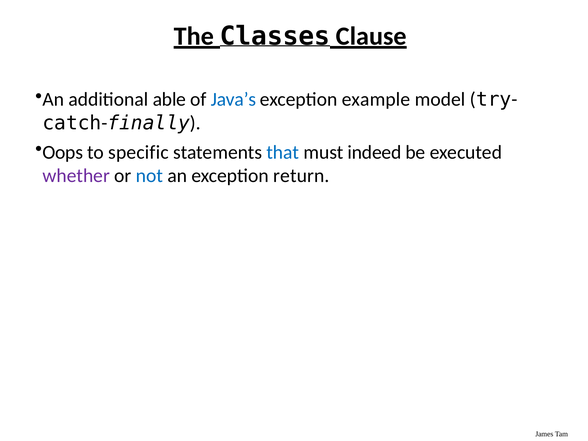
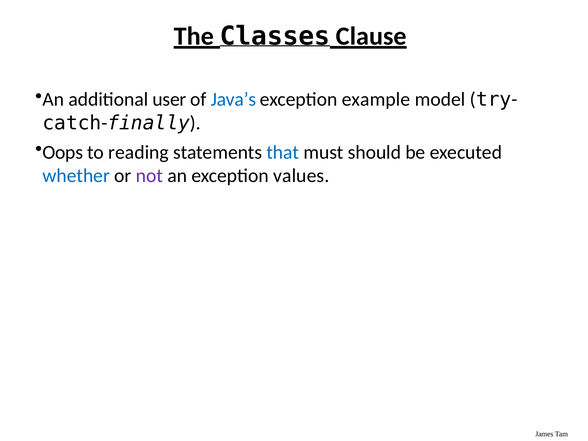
able: able -> user
specific: specific -> reading
indeed: indeed -> should
whether colour: purple -> blue
not colour: blue -> purple
return: return -> values
